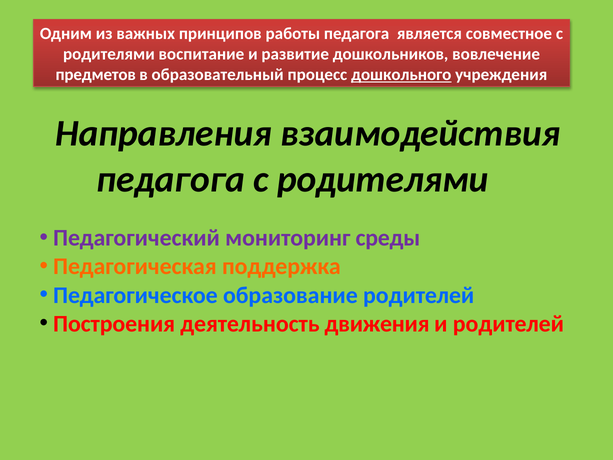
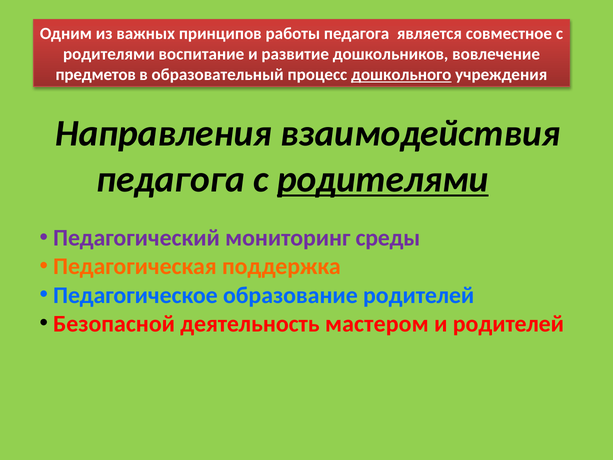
родителями at (383, 179) underline: none -> present
Построения: Построения -> Безопасной
движения: движения -> мастером
